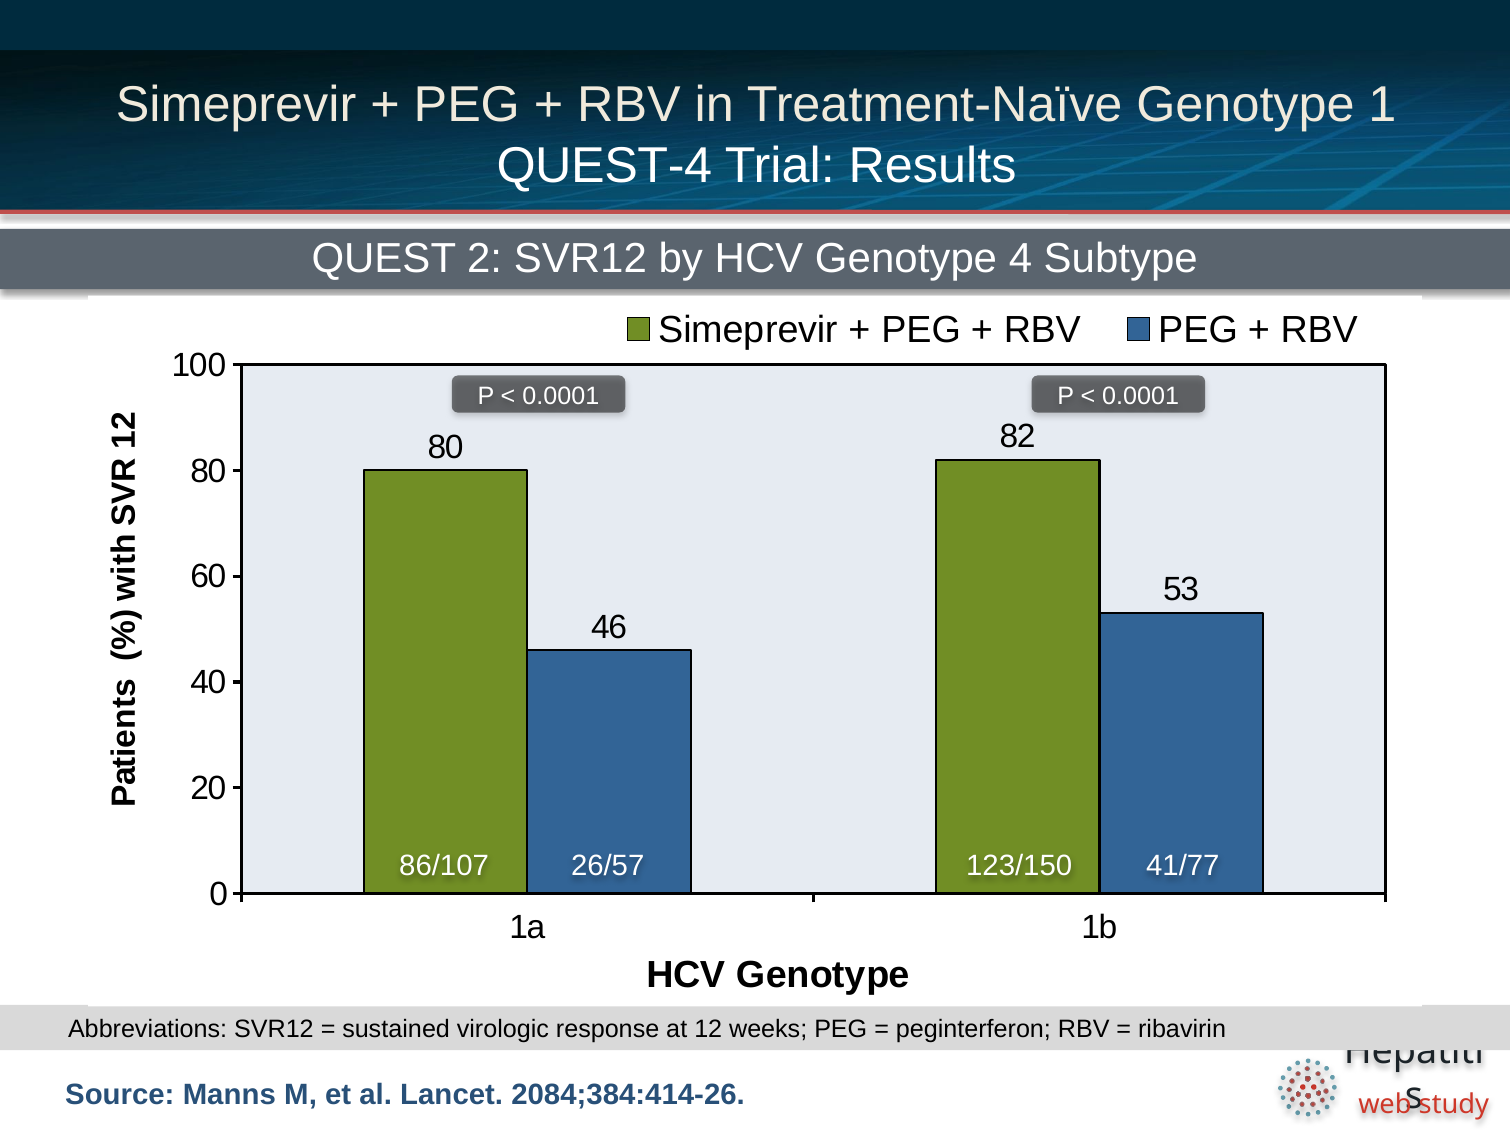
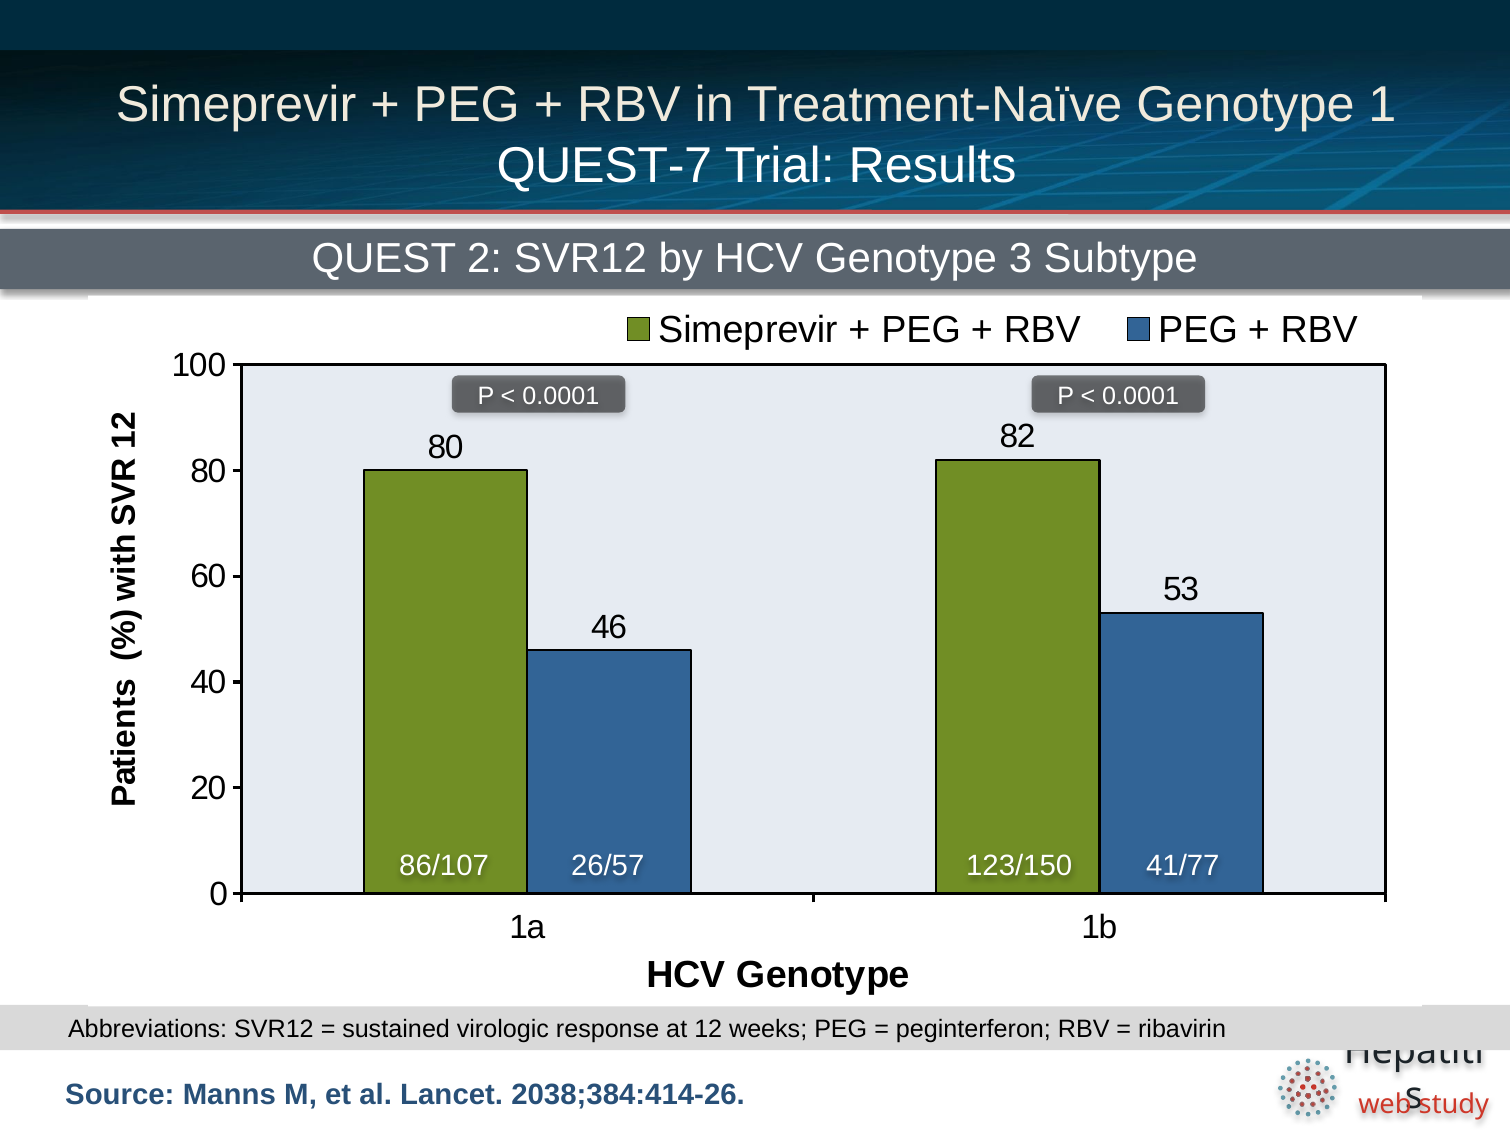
QUEST-4: QUEST-4 -> QUEST-7
4: 4 -> 3
2084;384:414-26: 2084;384:414-26 -> 2038;384:414-26
